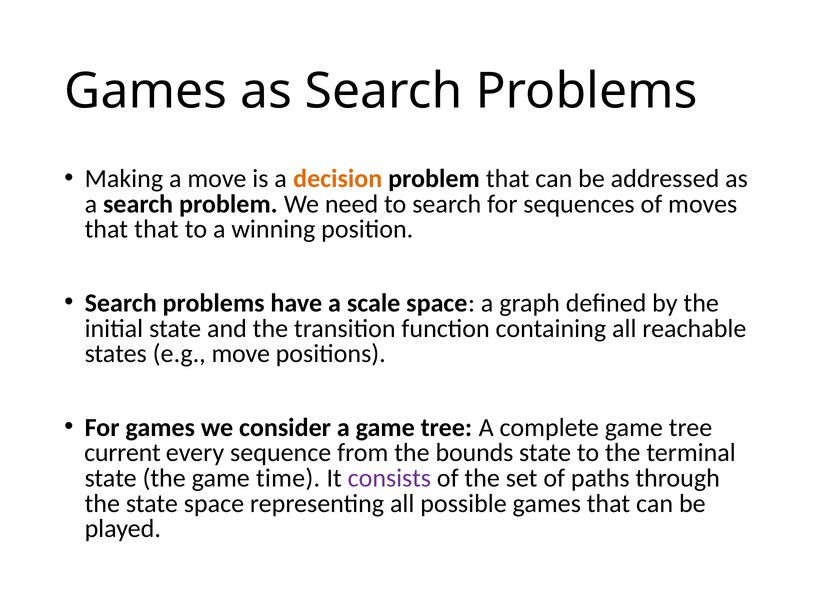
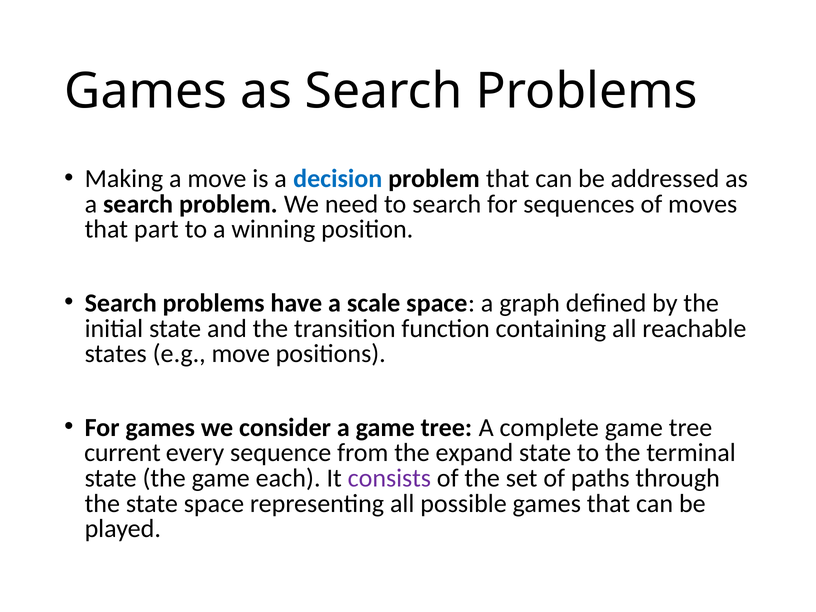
decision colour: orange -> blue
that that: that -> part
bounds: bounds -> expand
time: time -> each
